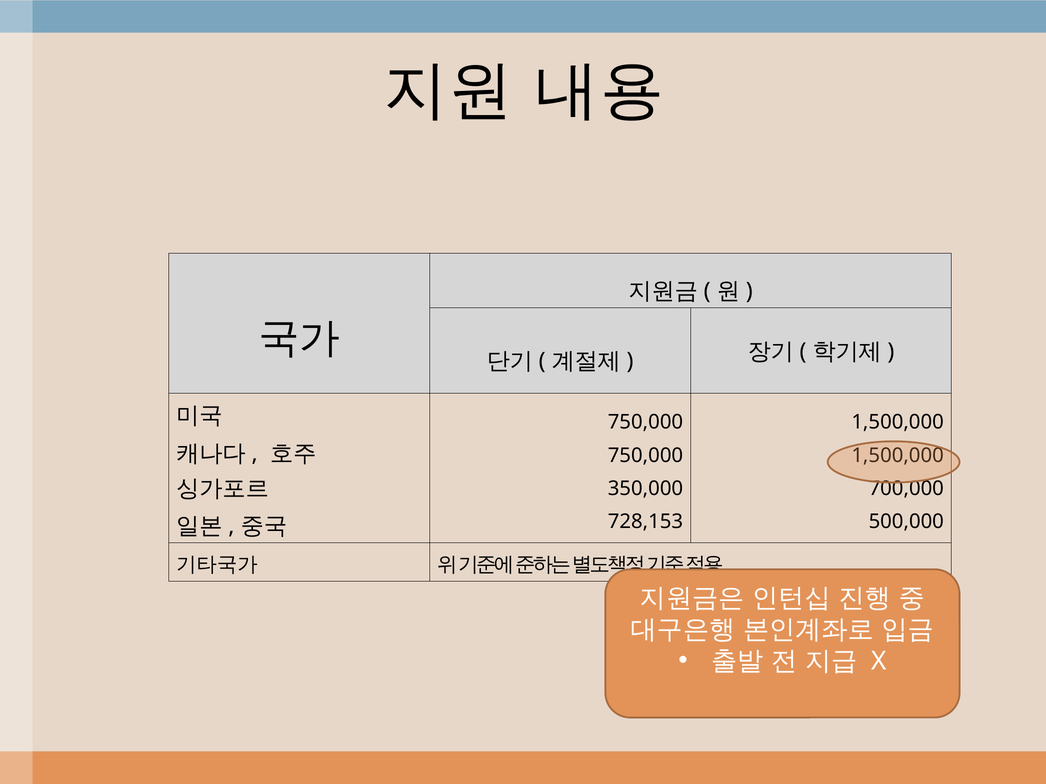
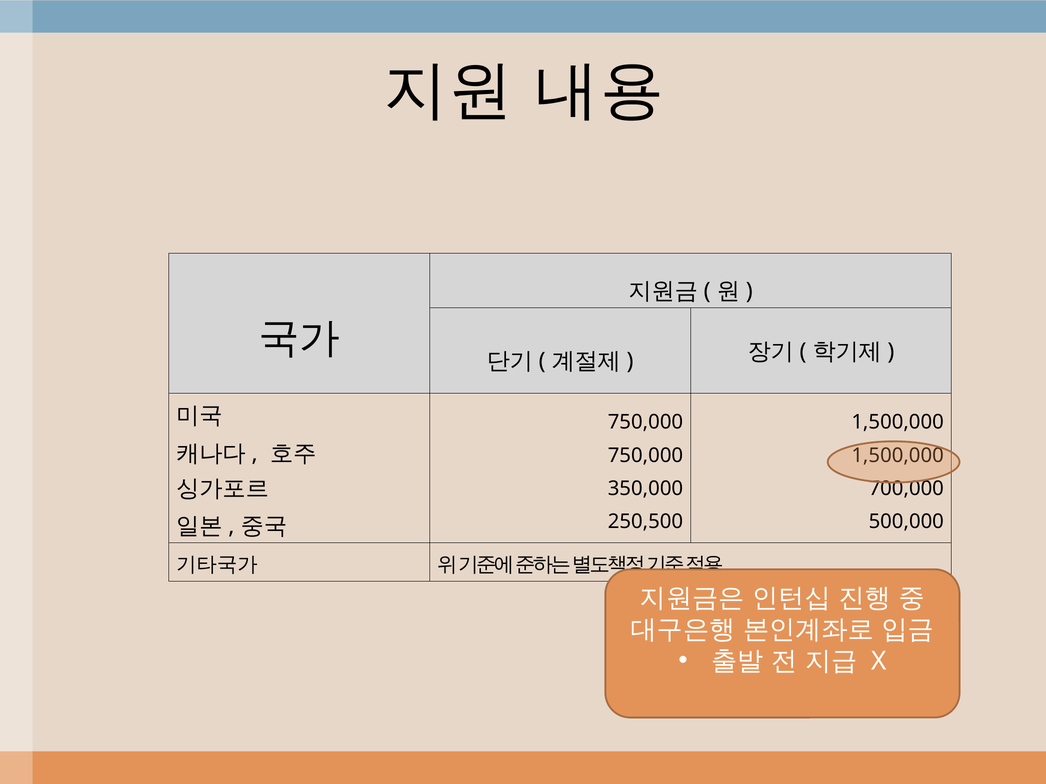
728,153: 728,153 -> 250,500
